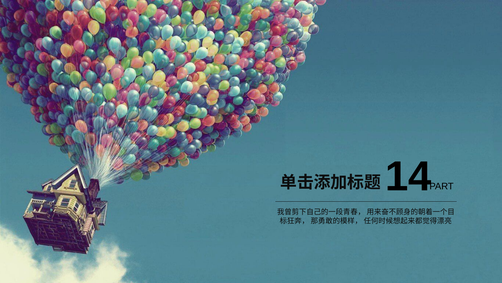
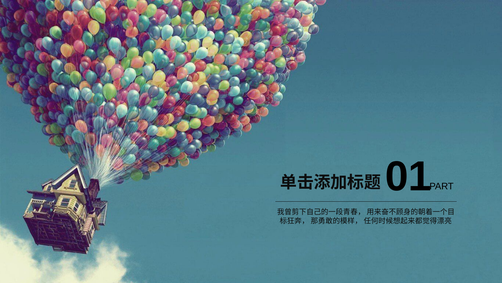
14: 14 -> 01
